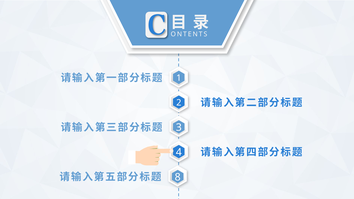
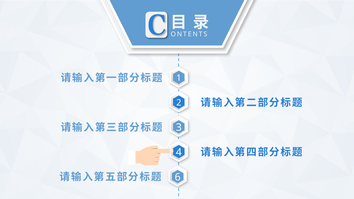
8: 8 -> 6
